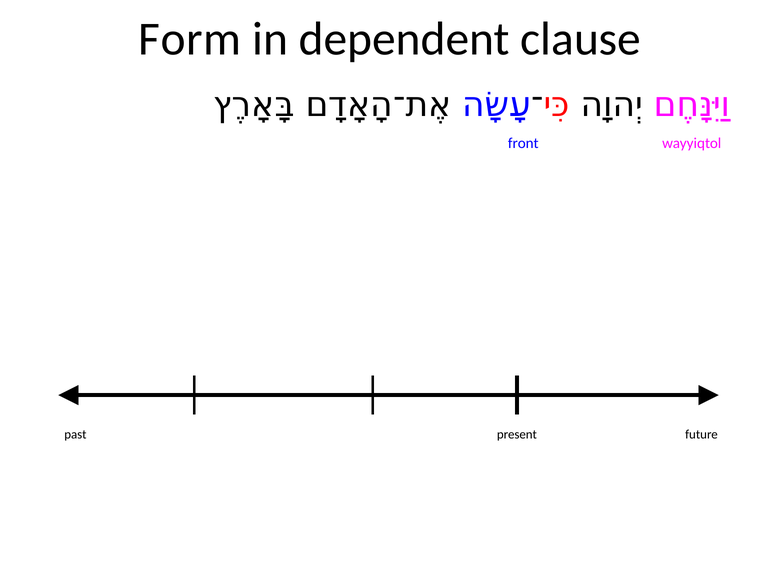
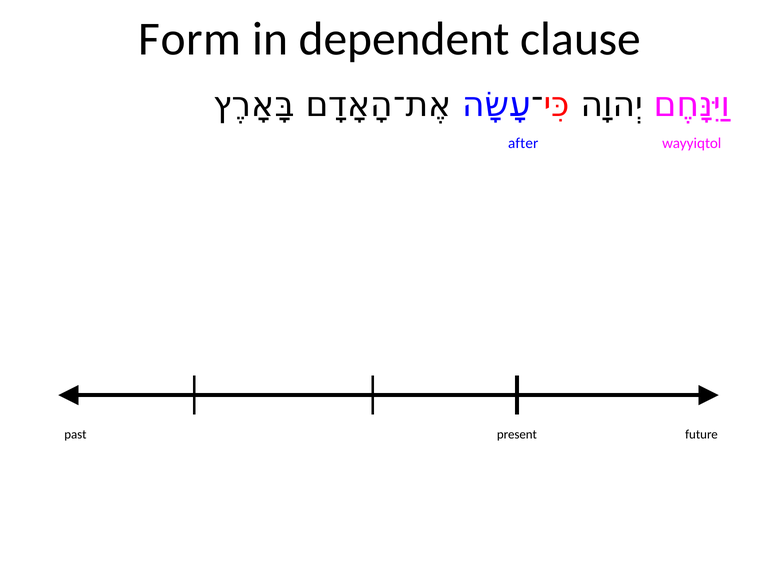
front: front -> after
